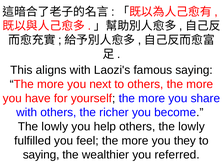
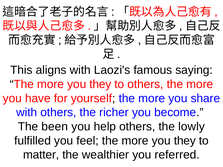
next at (100, 84): next -> they
lowly at (55, 127): lowly -> been
saying at (41, 155): saying -> matter
